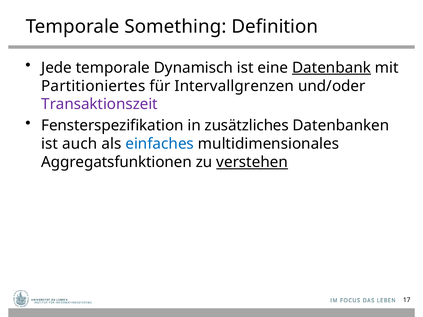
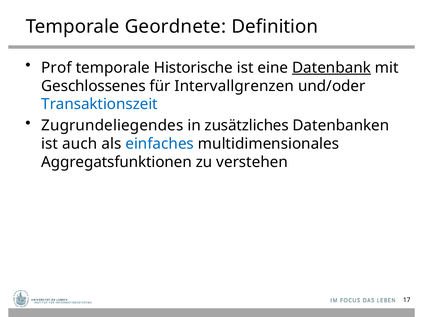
Something: Something -> Geordnete
Jede: Jede -> Prof
Dynamisch: Dynamisch -> Historische
Partitioniertes: Partitioniertes -> Geschlossenes
Transaktionszeit colour: purple -> blue
Fensterspezifikation: Fensterspezifikation -> Zugrundeliegendes
verstehen underline: present -> none
